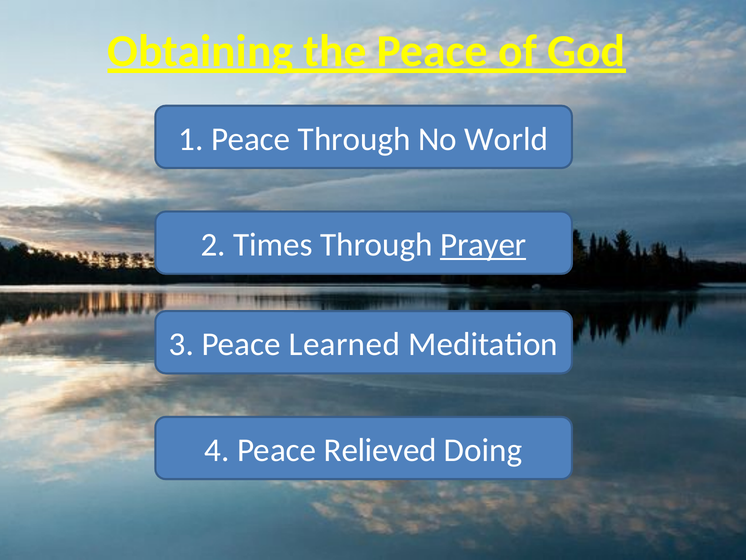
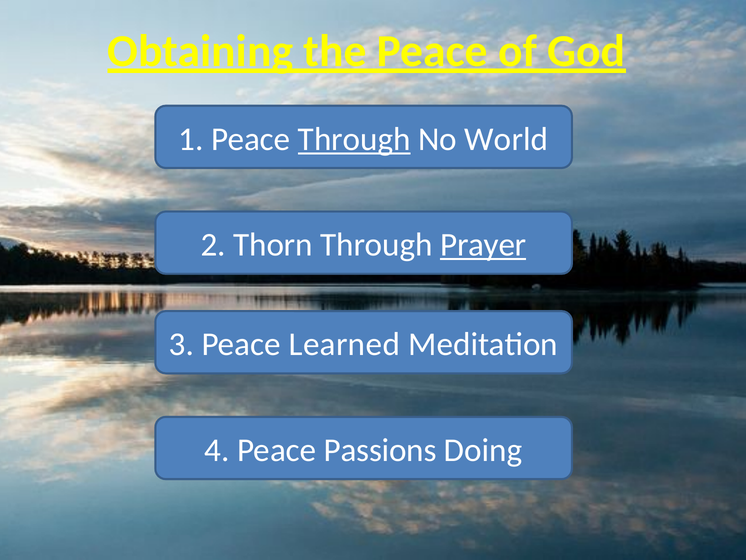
Through at (354, 139) underline: none -> present
Times: Times -> Thorn
Relieved: Relieved -> Passions
